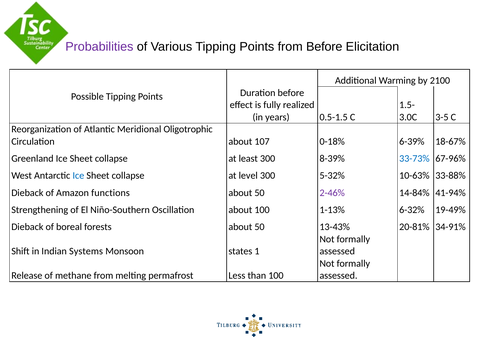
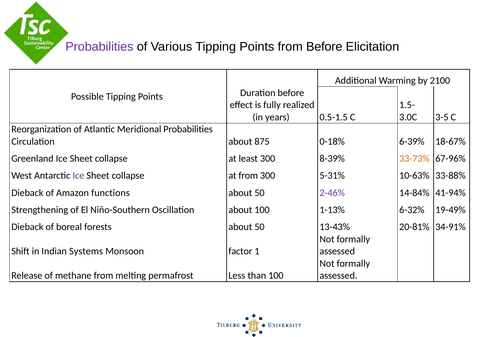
Meridional Oligotrophic: Oligotrophic -> Probabilities
107: 107 -> 875
33-73% colour: blue -> orange
Ice at (78, 176) colour: blue -> purple
at level: level -> from
5-32%: 5-32% -> 5-31%
states: states -> factor
